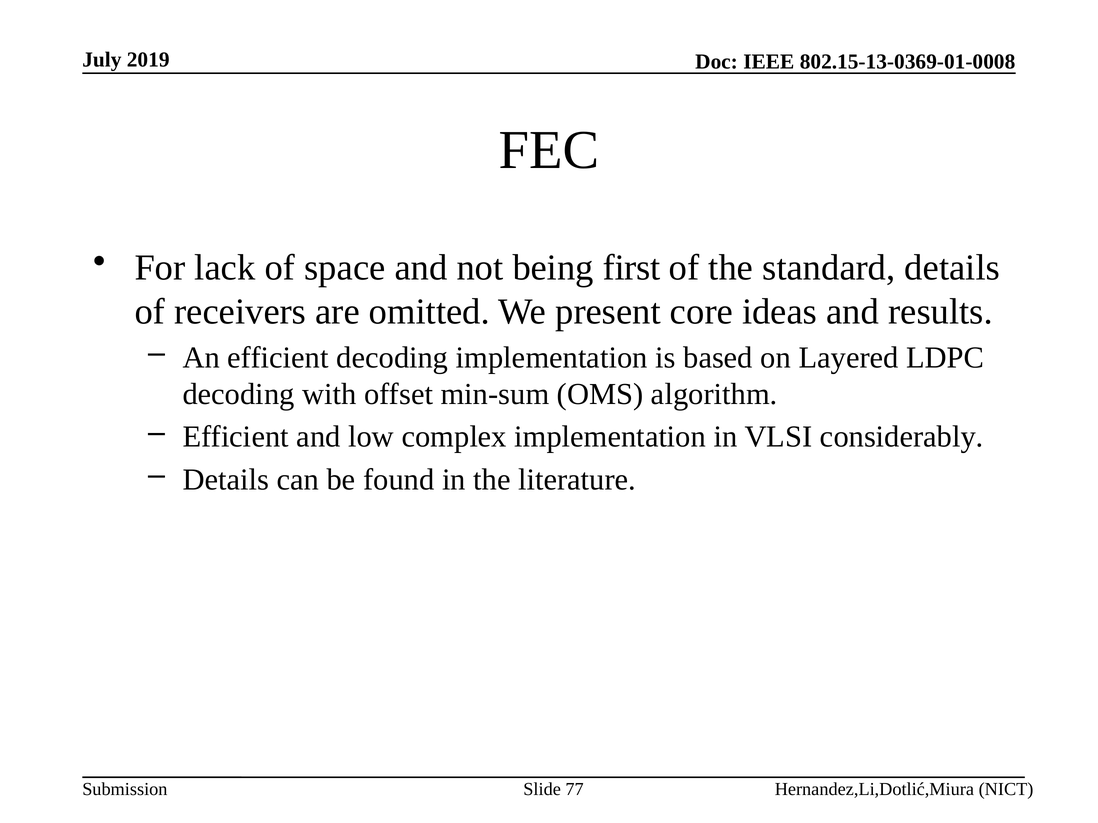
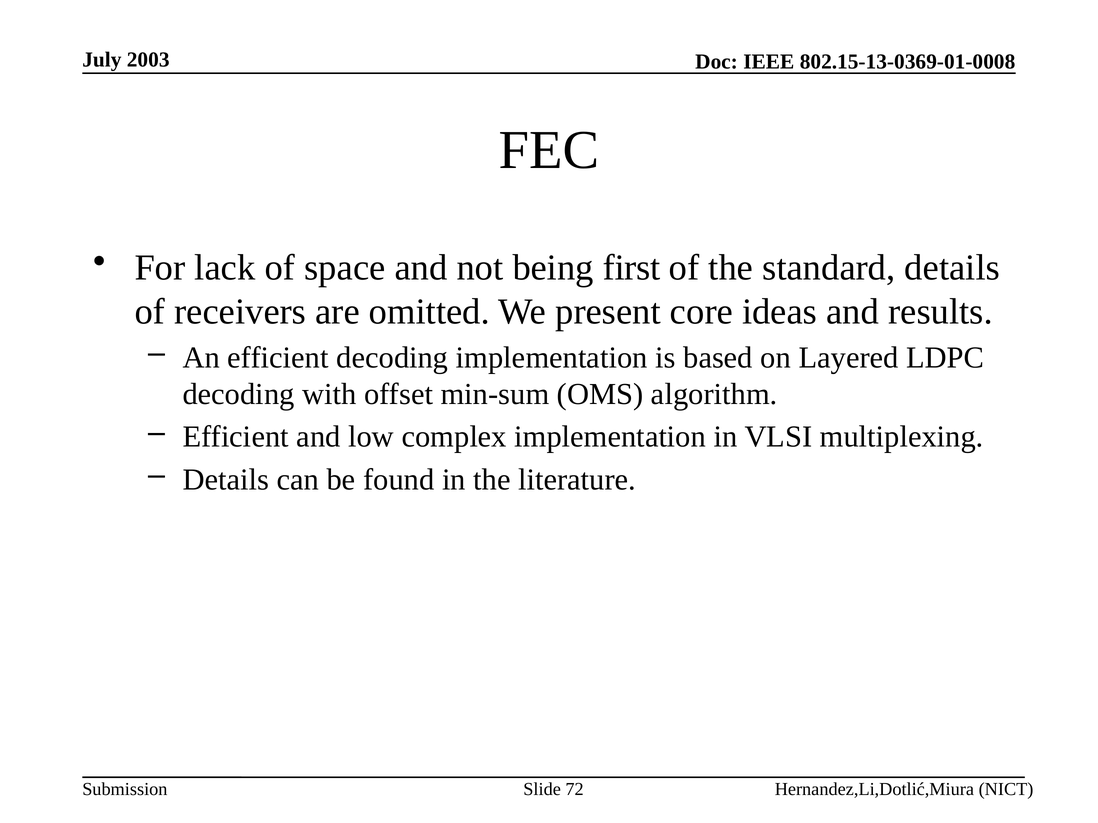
2019: 2019 -> 2003
considerably: considerably -> multiplexing
77: 77 -> 72
